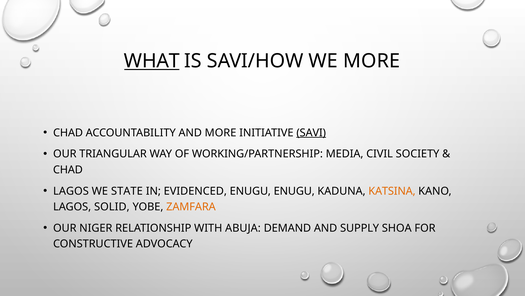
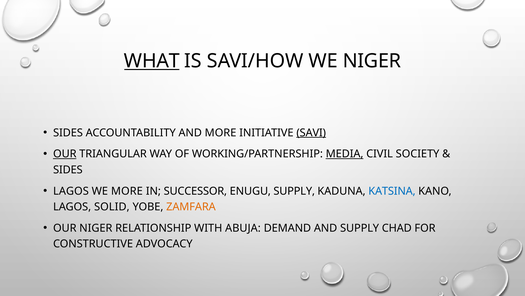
WE MORE: MORE -> NIGER
CHAD at (68, 132): CHAD -> SIDES
OUR at (65, 154) underline: none -> present
MEDIA underline: none -> present
CHAD at (68, 169): CHAD -> SIDES
WE STATE: STATE -> MORE
EVIDENCED: EVIDENCED -> SUCCESSOR
ENUGU ENUGU: ENUGU -> SUPPLY
KATSINA colour: orange -> blue
SHOA: SHOA -> CHAD
